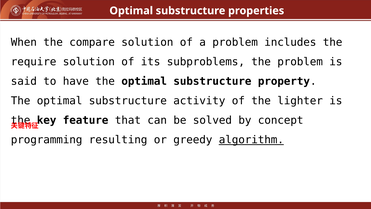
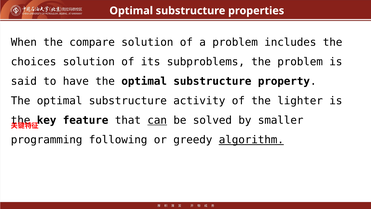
require: require -> choices
can underline: none -> present
concept: concept -> smaller
resulting: resulting -> following
